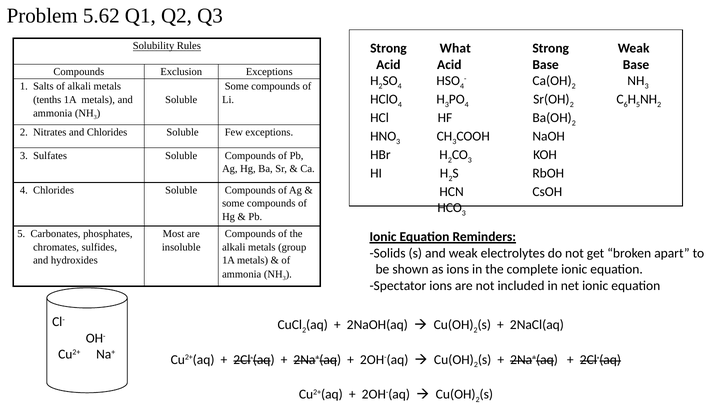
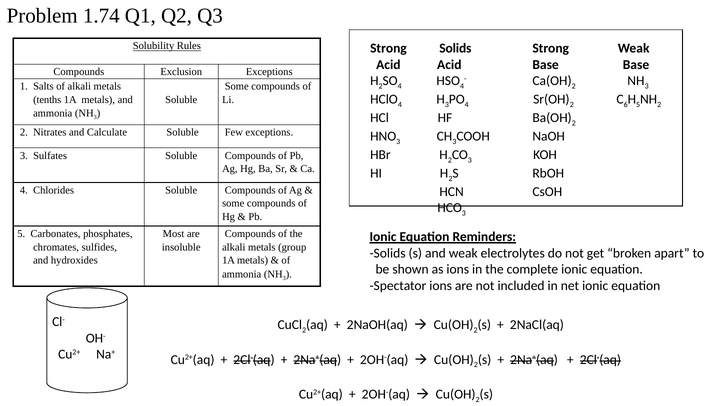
5.62: 5.62 -> 1.74
Strong What: What -> Solids
and Chlorides: Chlorides -> Calculate
